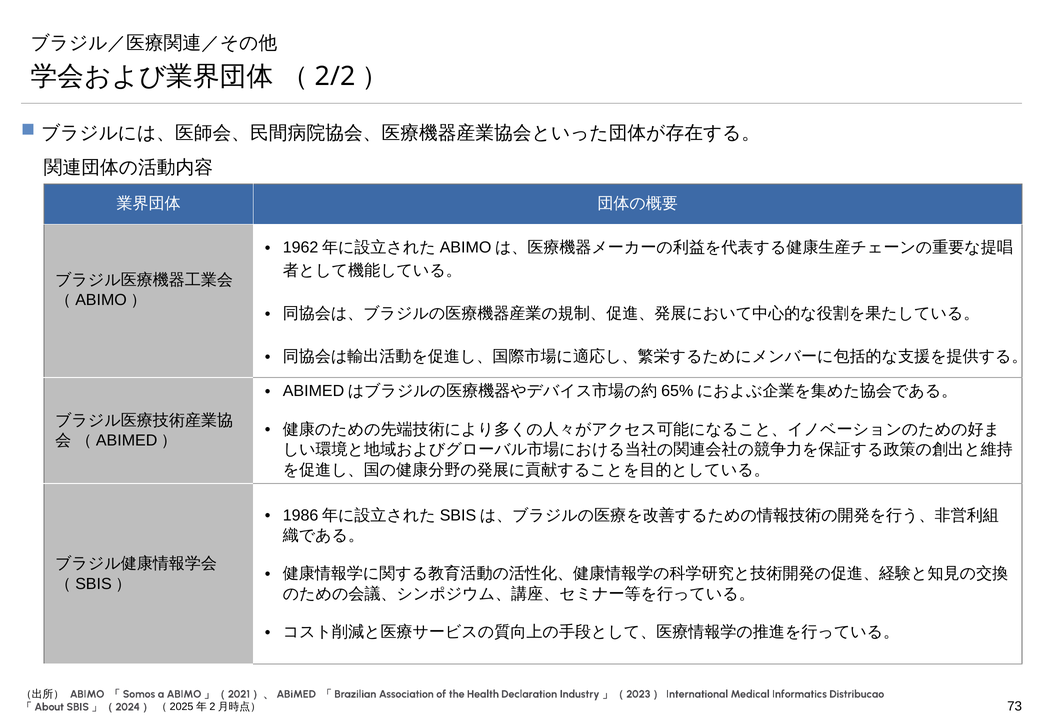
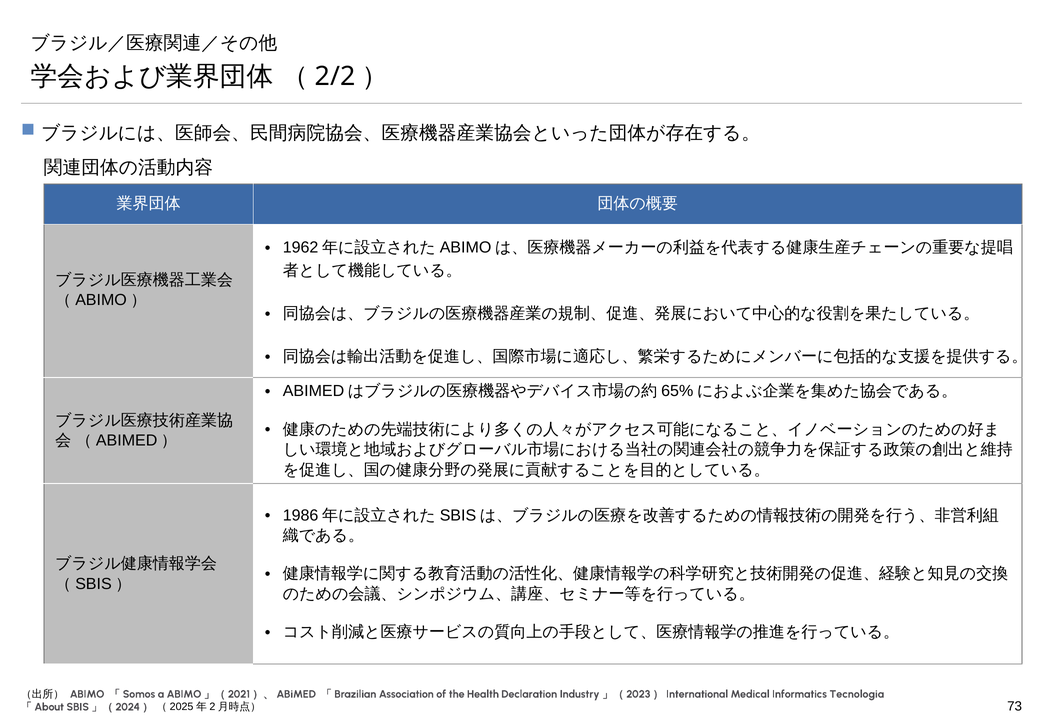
Distribucao: Distribucao -> Tecnologia
